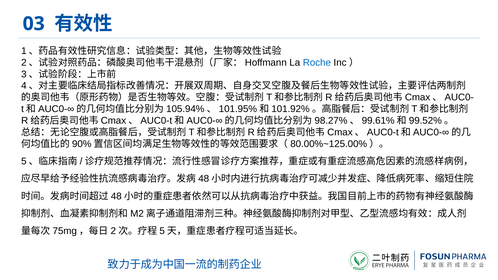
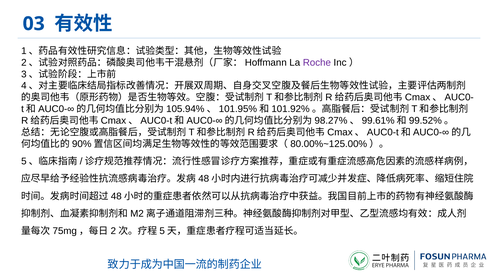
Roche colour: blue -> purple
